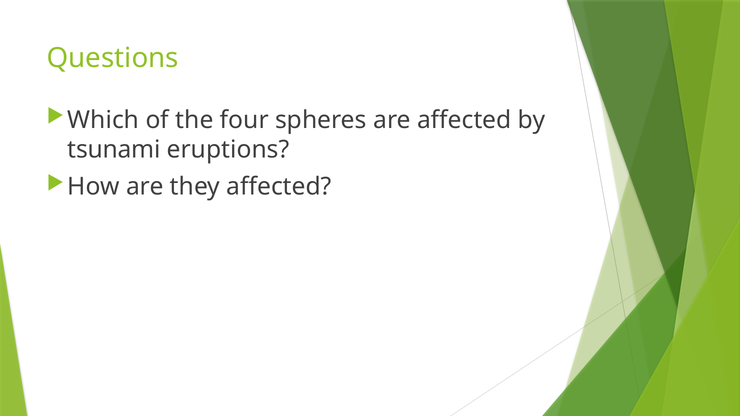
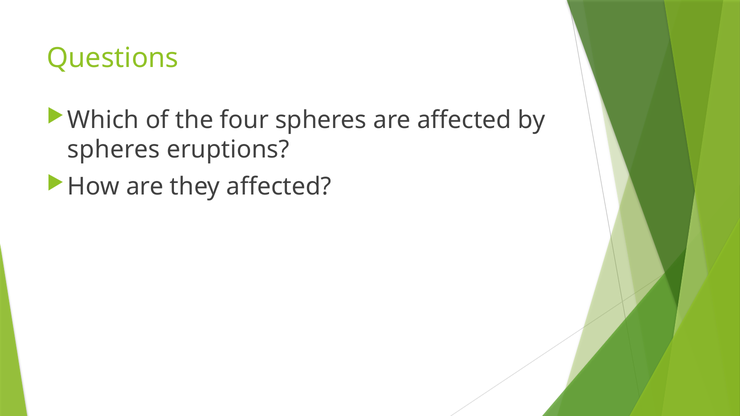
tsunami at (114, 150): tsunami -> spheres
